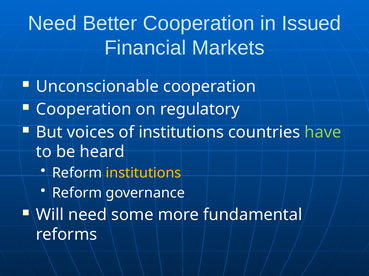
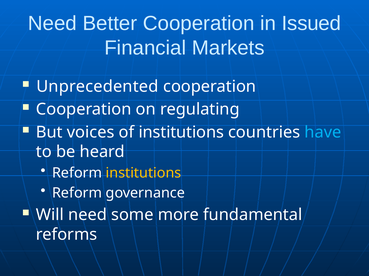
Unconscionable: Unconscionable -> Unprecedented
regulatory: regulatory -> regulating
have colour: light green -> light blue
